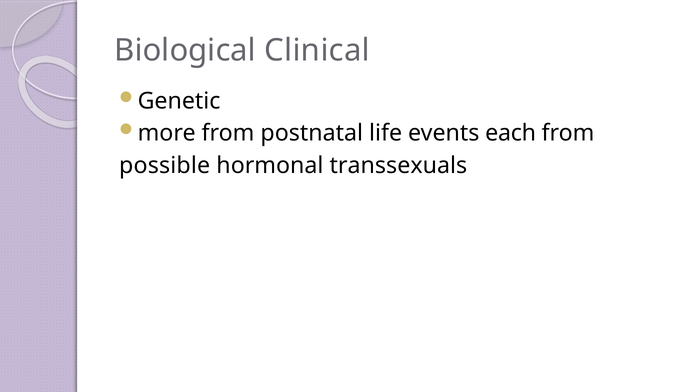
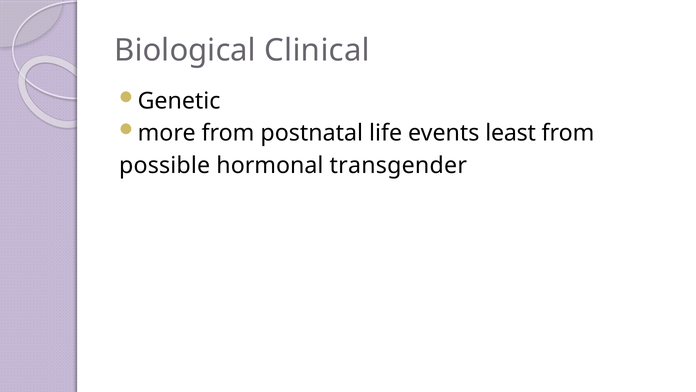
each: each -> least
transsexuals: transsexuals -> transgender
